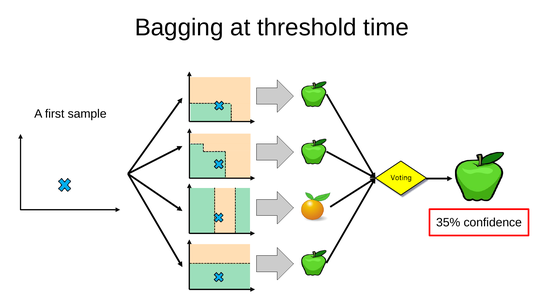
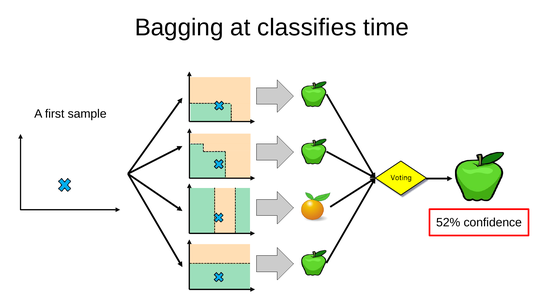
threshold: threshold -> classifies
35%: 35% -> 52%
